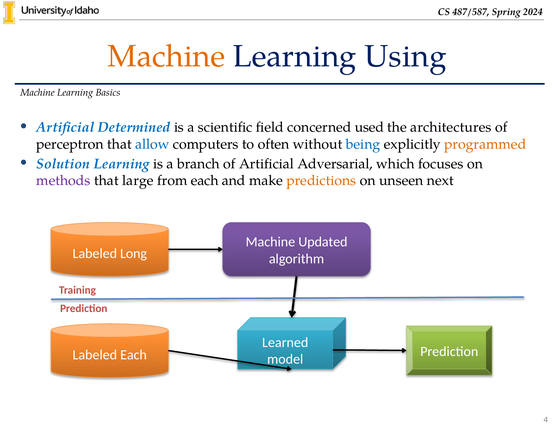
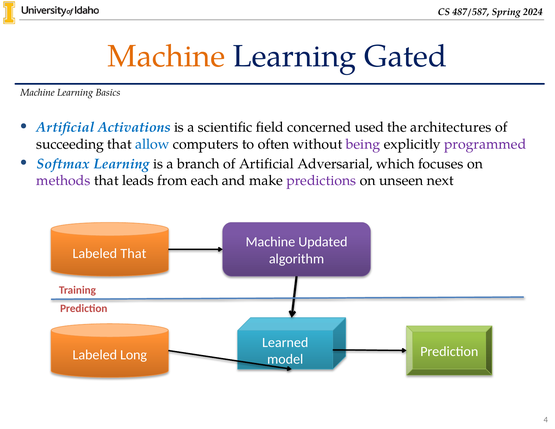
Using: Using -> Gated
Determined: Determined -> Activations
perceptron: perceptron -> succeeding
being colour: blue -> purple
programmed colour: orange -> purple
Solution: Solution -> Softmax
large: large -> leads
predictions colour: orange -> purple
Labeled Long: Long -> That
Labeled Each: Each -> Long
